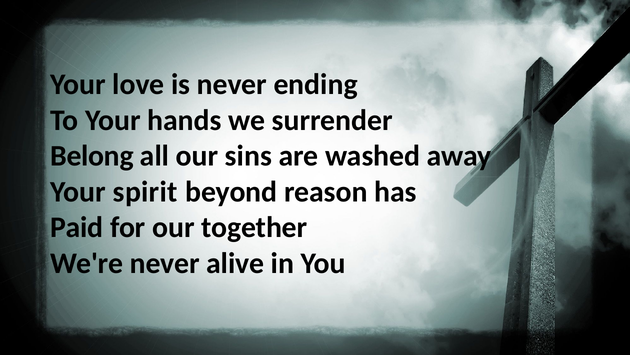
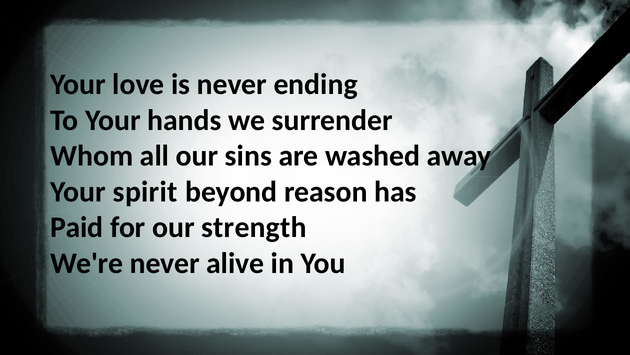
Belong: Belong -> Whom
together: together -> strength
